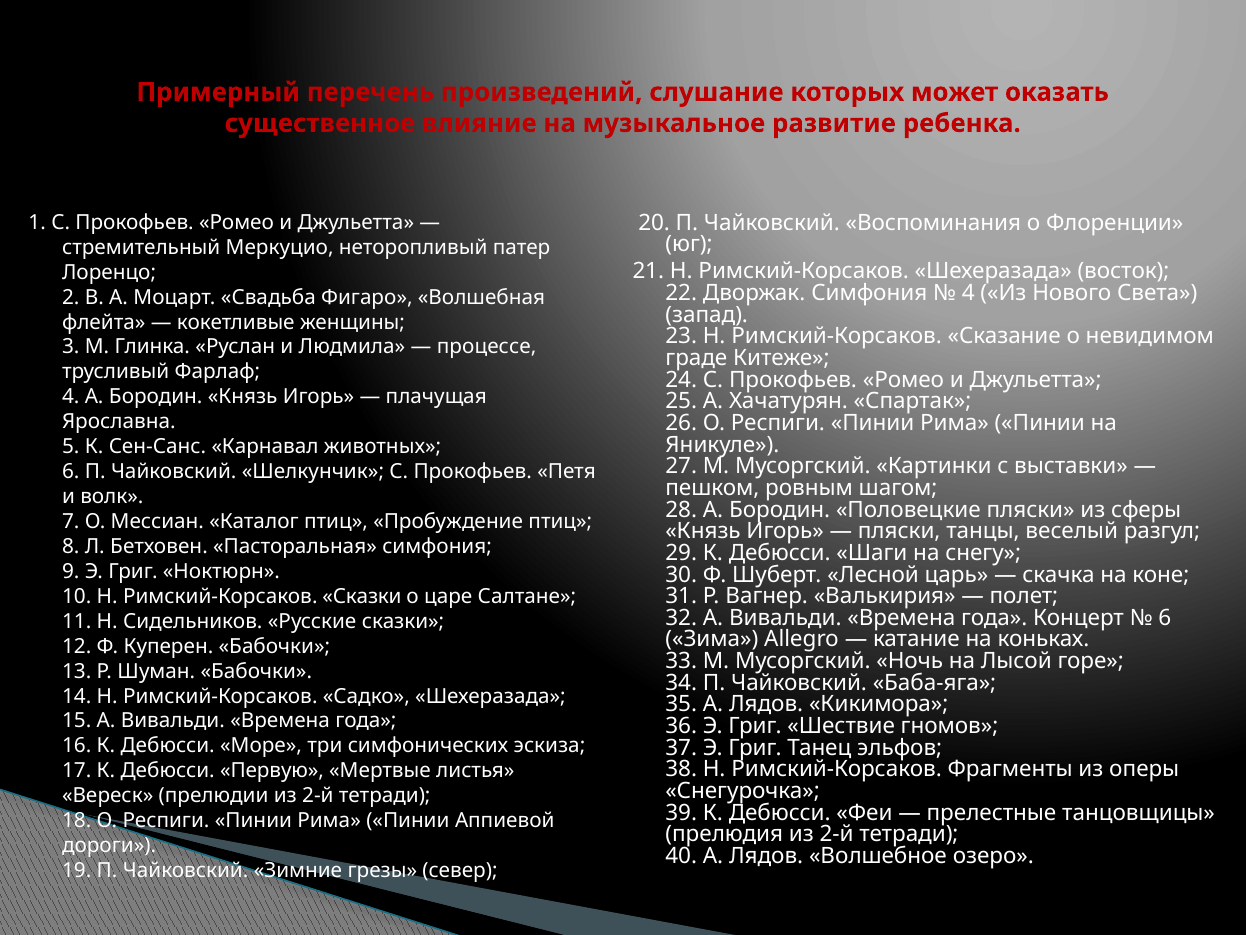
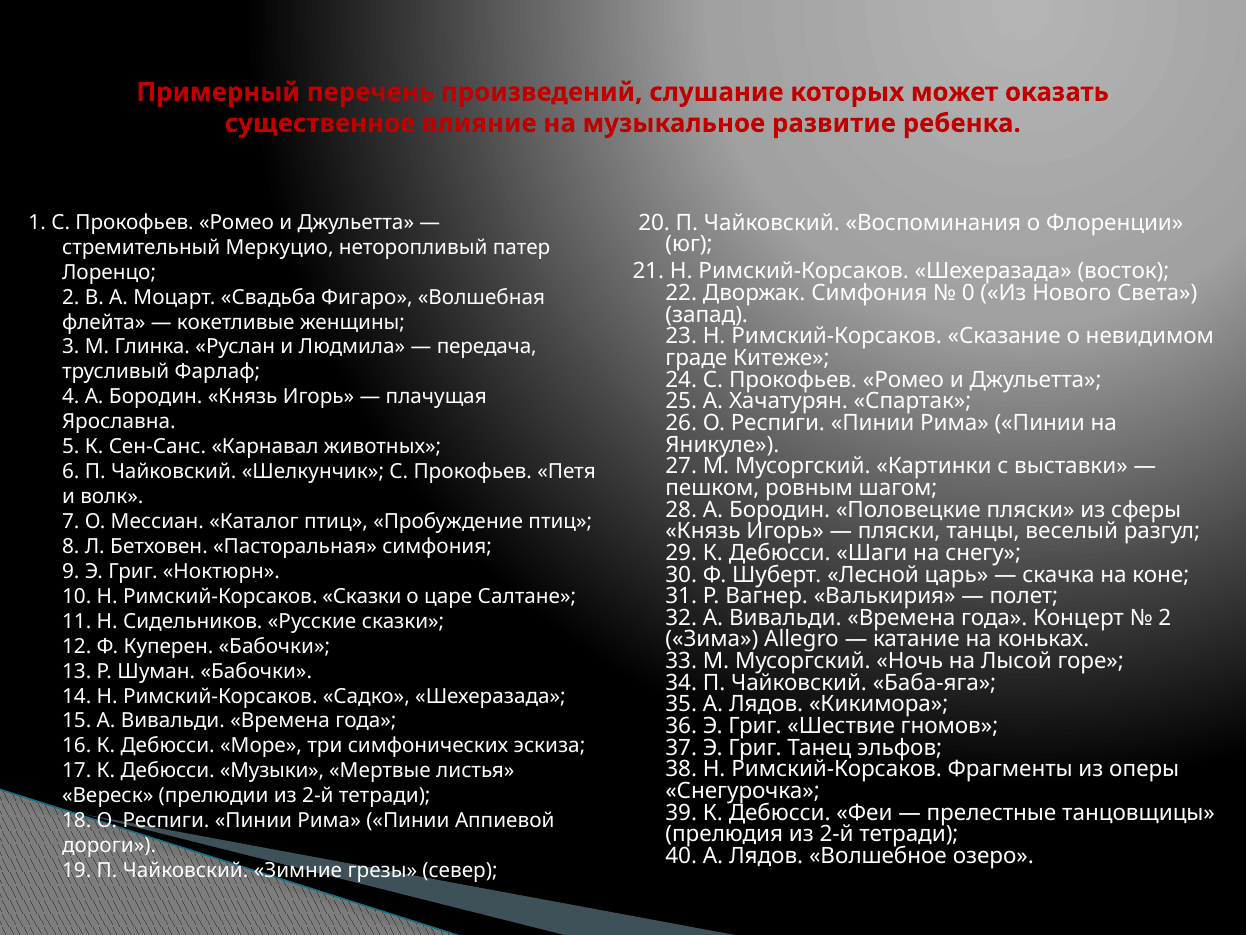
4 at (968, 293): 4 -> 0
процессе: процессе -> передача
6 at (1165, 618): 6 -> 2
Первую: Первую -> Музыки
